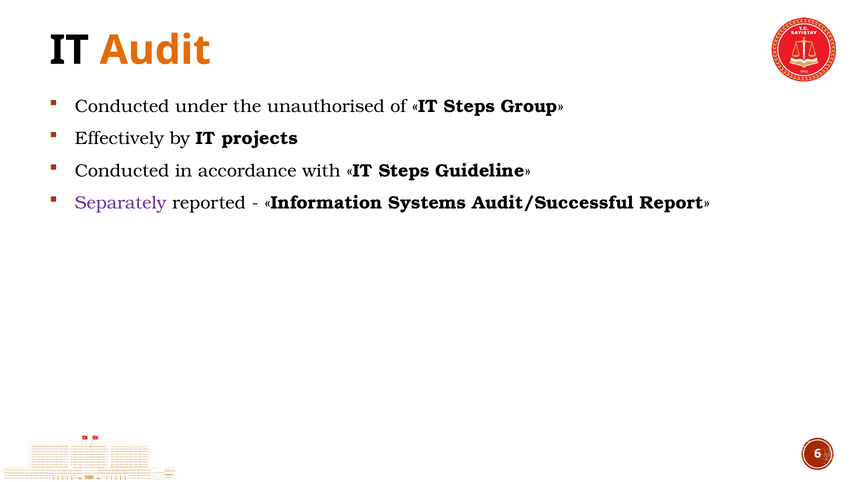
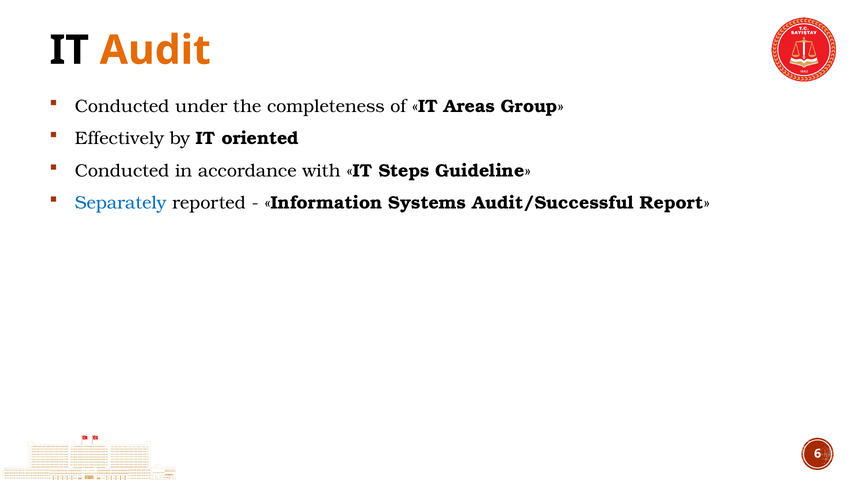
unauthorised: unauthorised -> completeness
of IT Steps: Steps -> Areas
projects: projects -> oriented
Separately colour: purple -> blue
